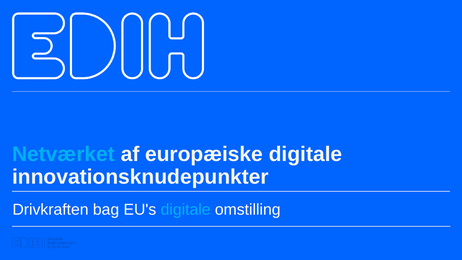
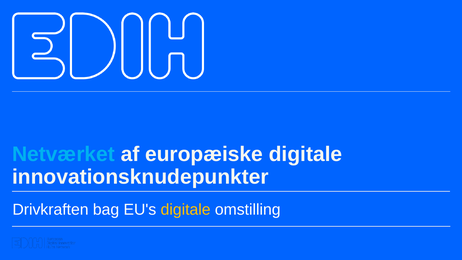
digitale at (186, 209) colour: light blue -> yellow
